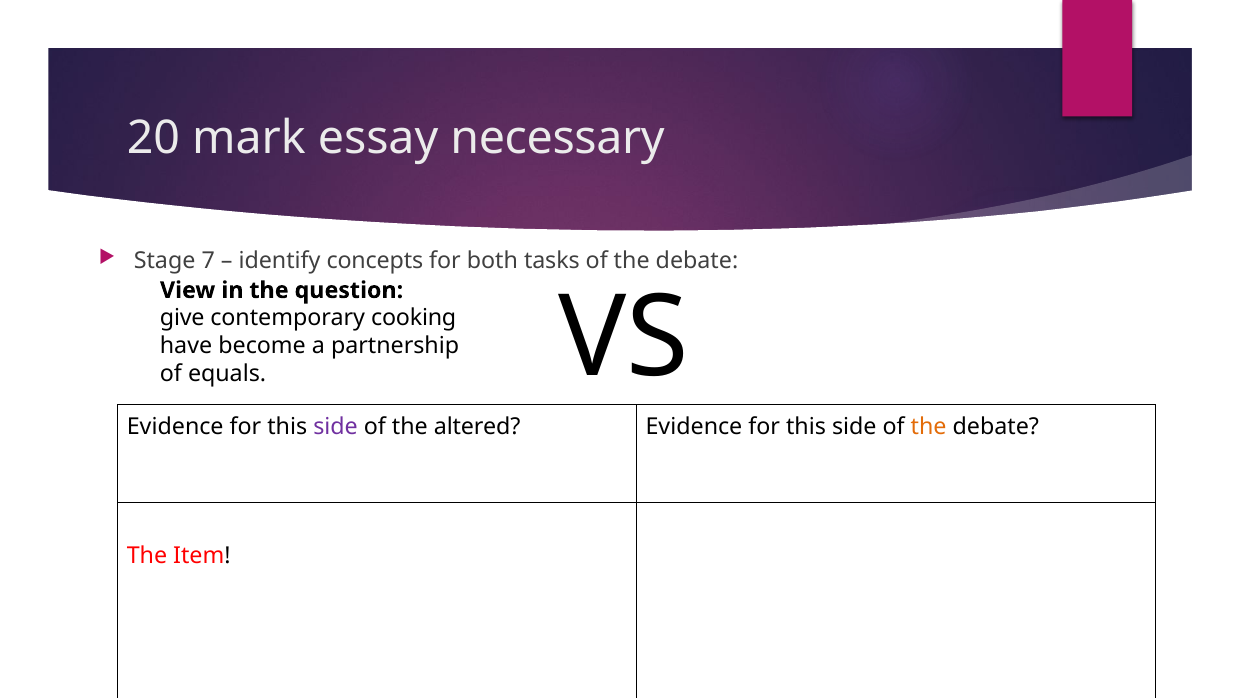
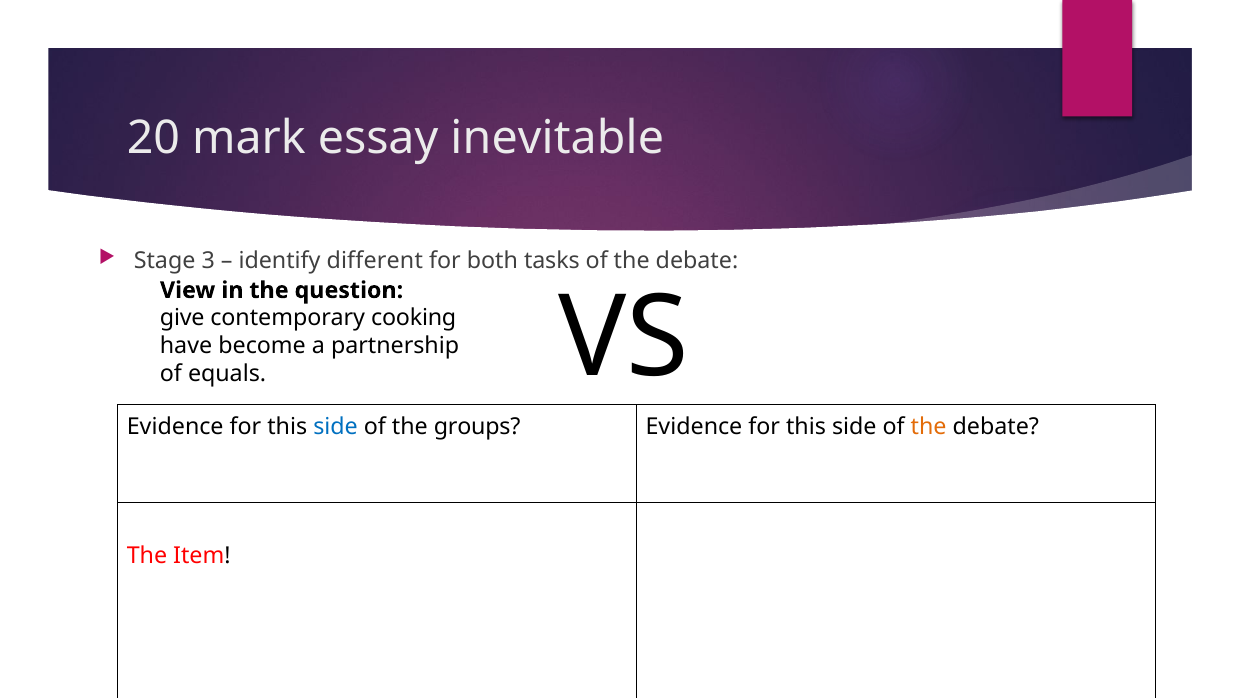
necessary: necessary -> inevitable
7: 7 -> 3
concepts: concepts -> different
side at (336, 427) colour: purple -> blue
altered: altered -> groups
